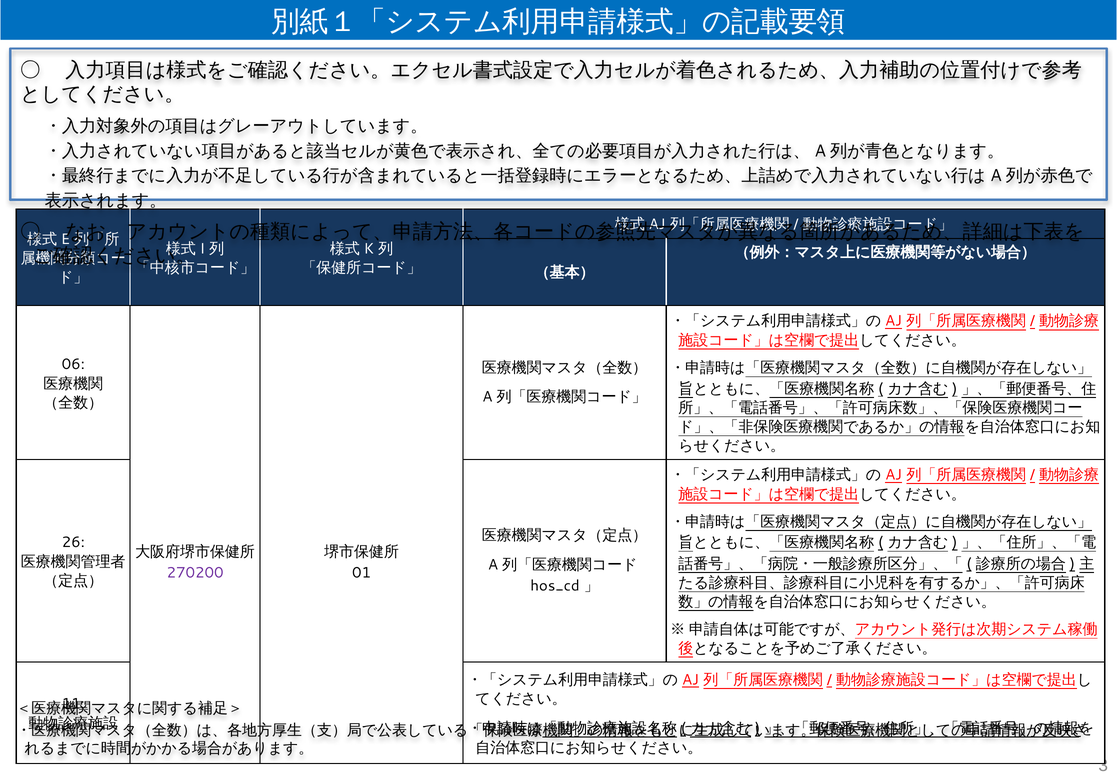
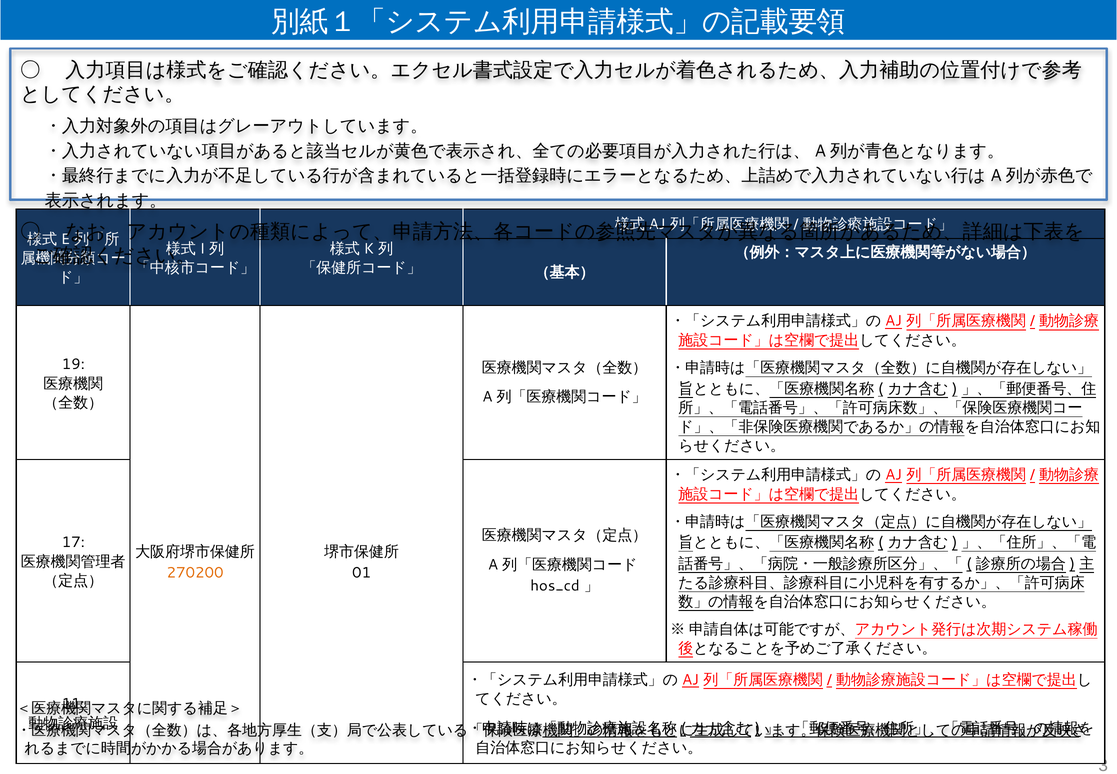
06: 06 -> 19
26: 26 -> 17
270200 colour: purple -> orange
